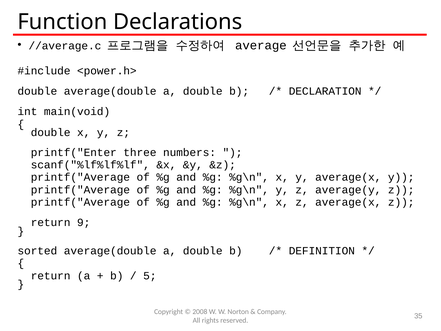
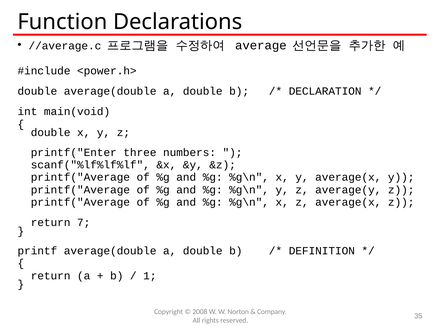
9: 9 -> 7
sorted: sorted -> printf
5: 5 -> 1
